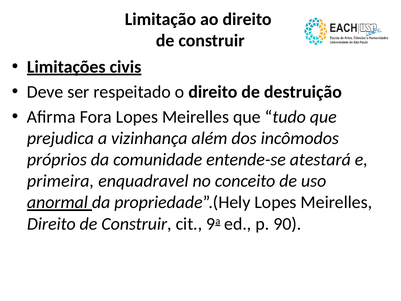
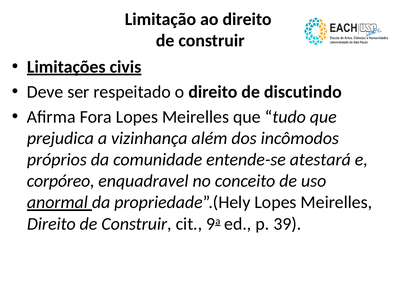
destruição: destruição -> discutindo
primeira: primeira -> corpóreo
90: 90 -> 39
